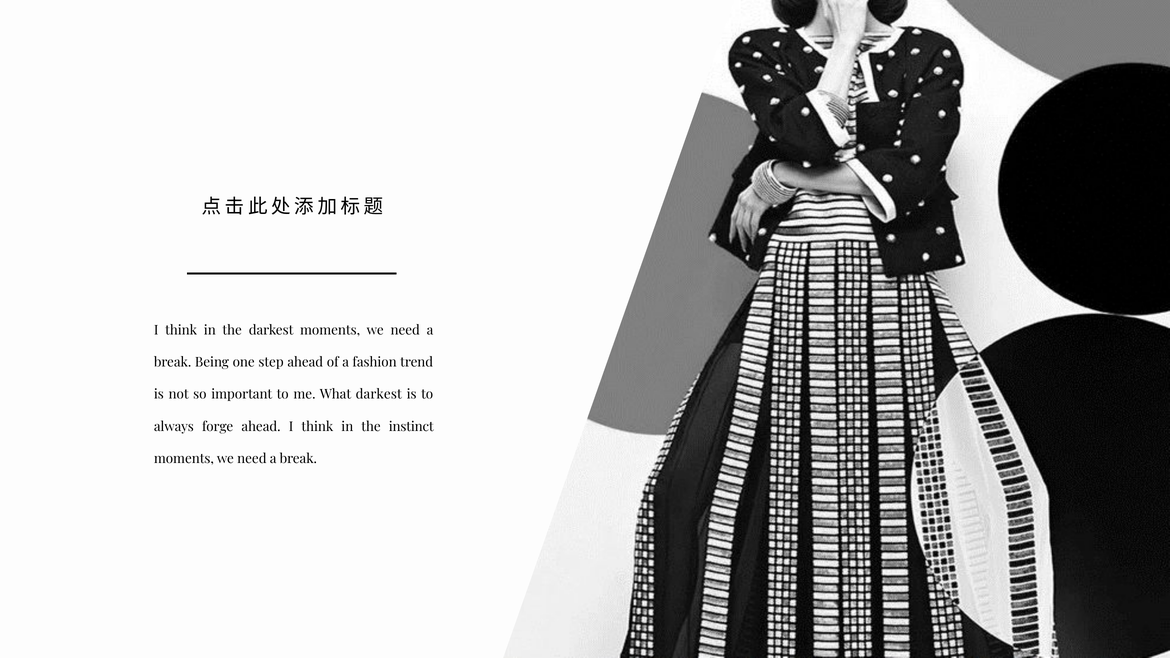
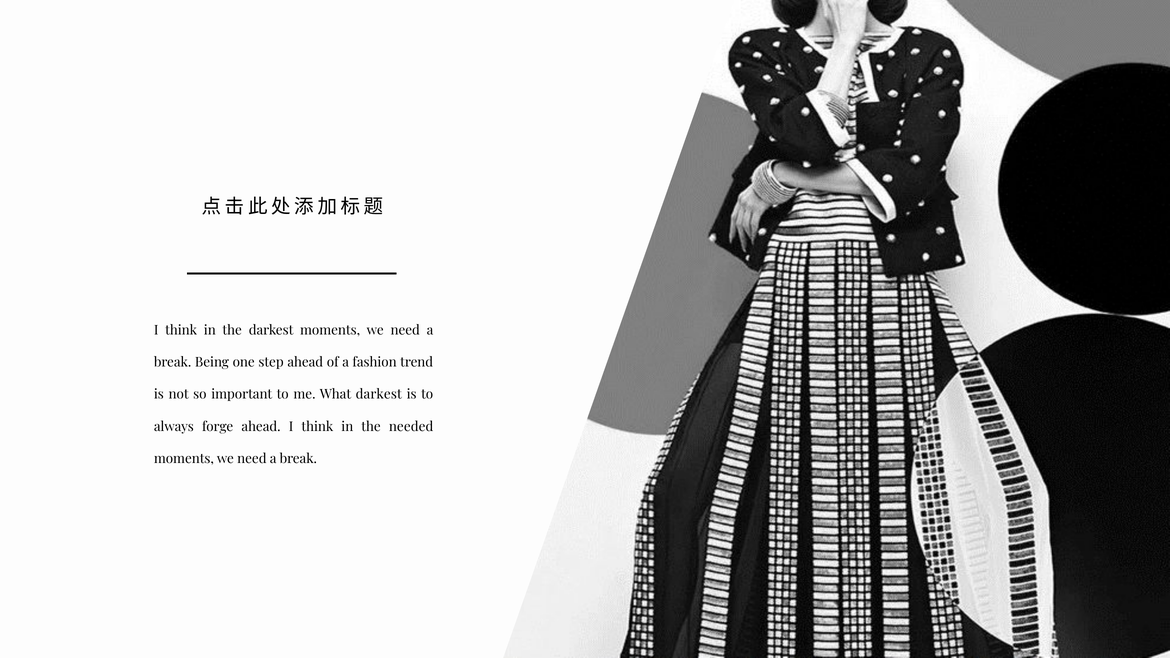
instinct: instinct -> needed
